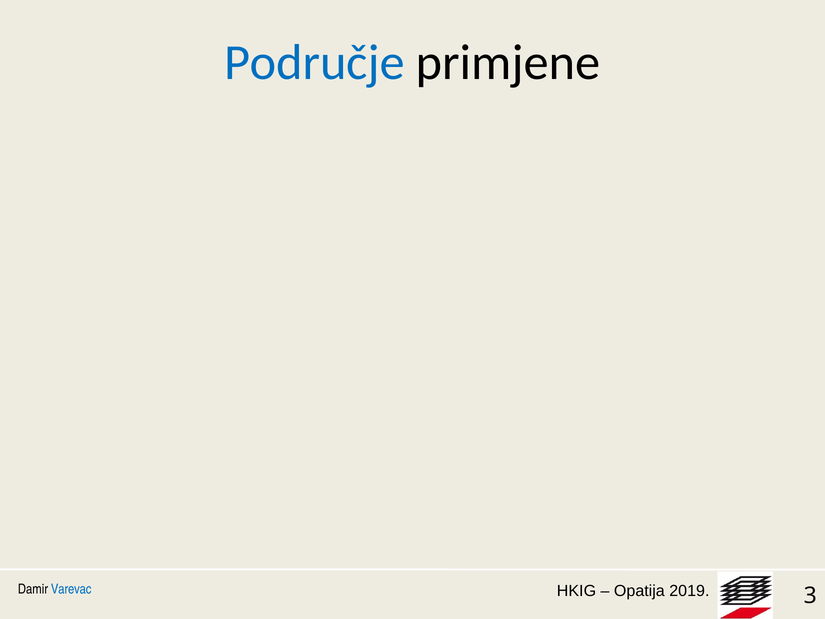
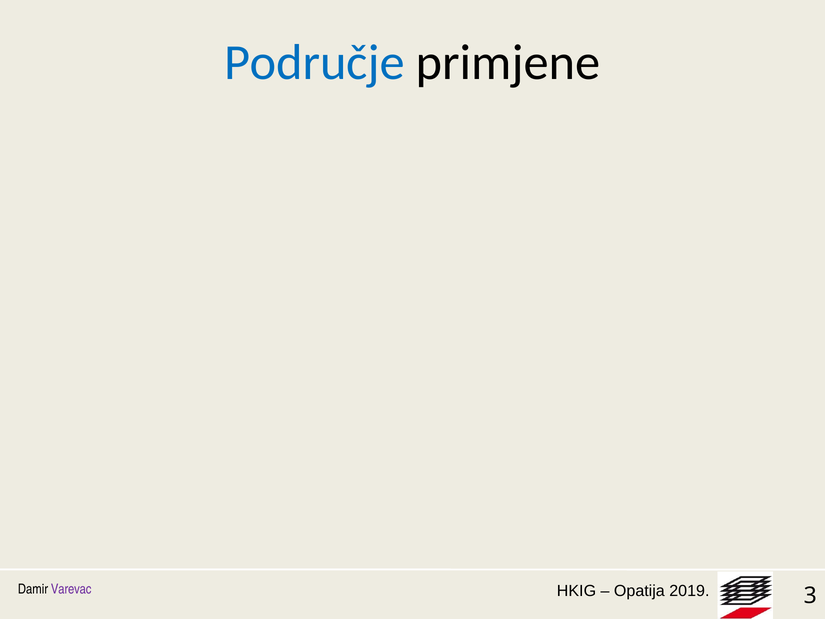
Varevac colour: blue -> purple
